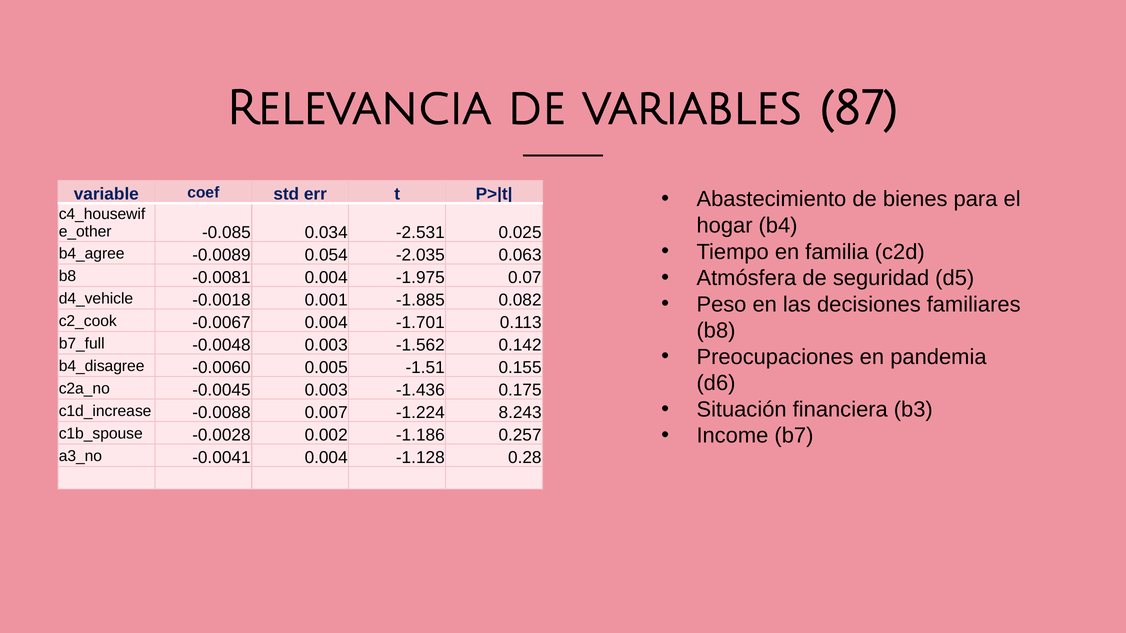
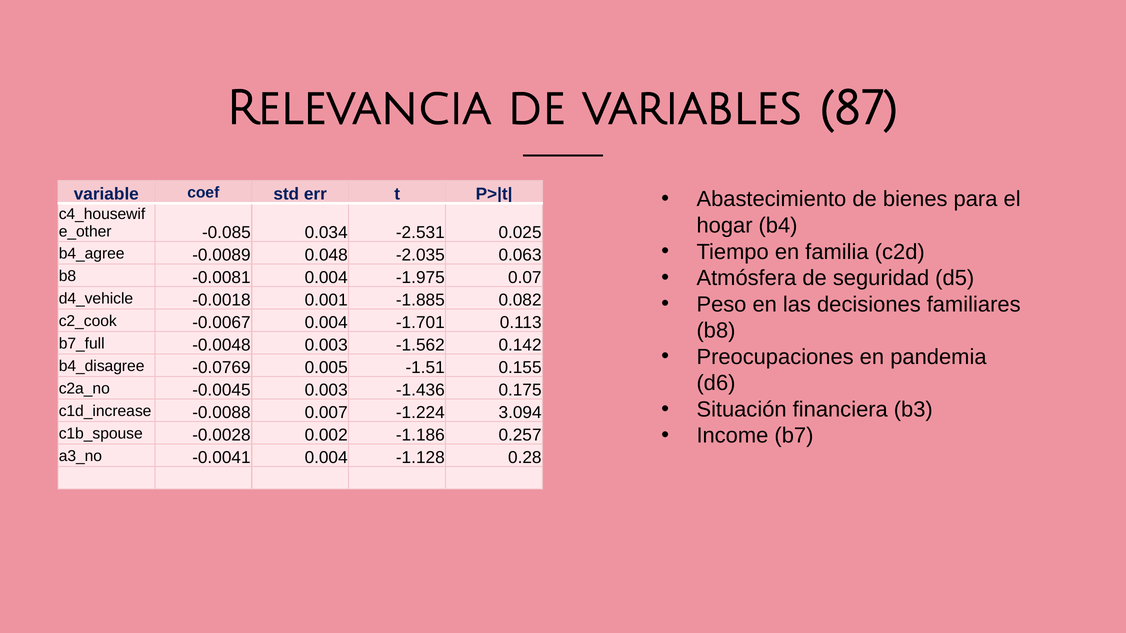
0.054: 0.054 -> 0.048
-0.0060: -0.0060 -> -0.0769
8.243: 8.243 -> 3.094
